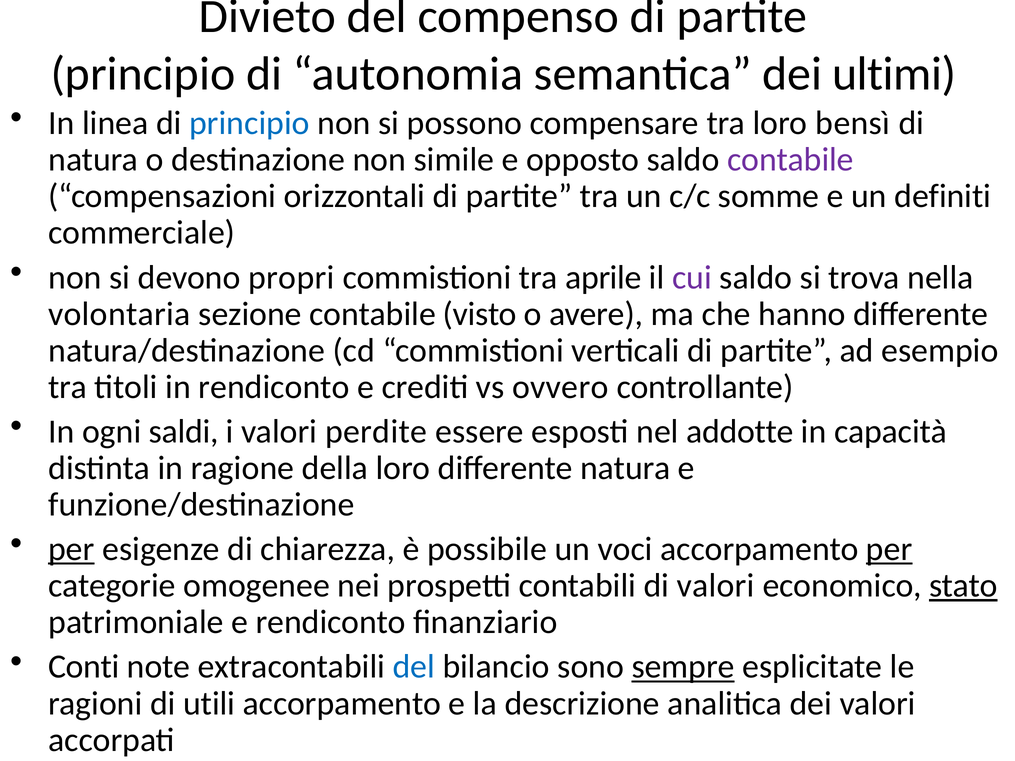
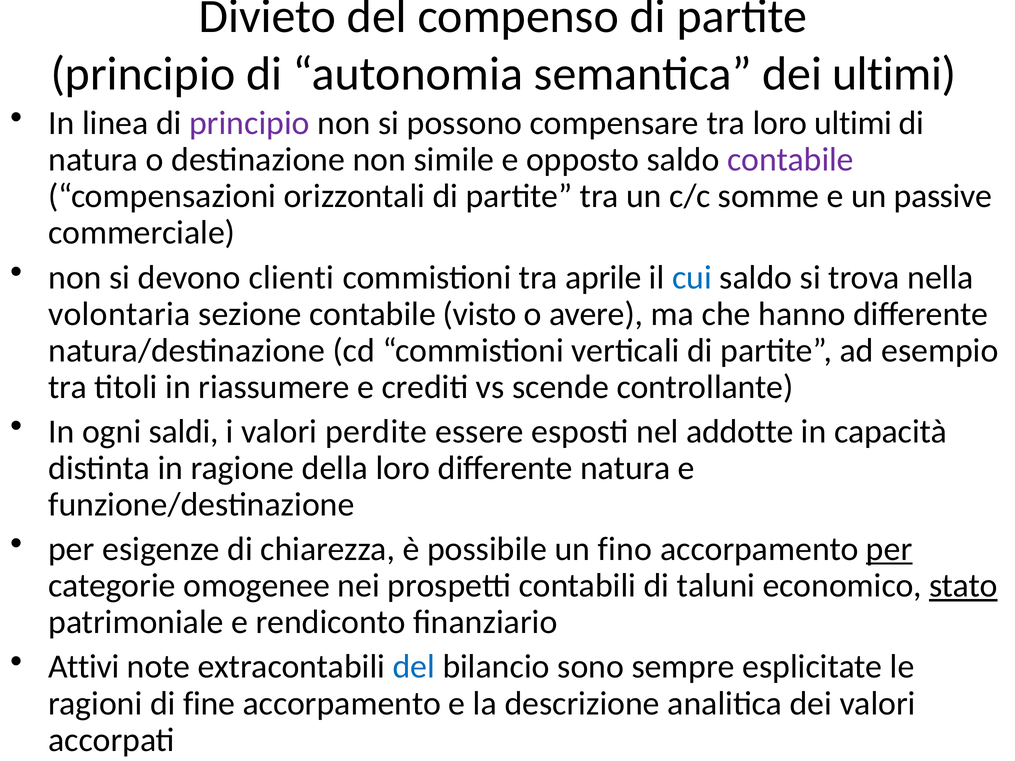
principio at (249, 123) colour: blue -> purple
loro bensì: bensì -> ultimi
definiti: definiti -> passive
propri: propri -> clienti
cui colour: purple -> blue
in rendiconto: rendiconto -> riassumere
ovvero: ovvero -> scende
per at (71, 549) underline: present -> none
voci: voci -> fino
di valori: valori -> taluni
Conti: Conti -> Attivi
sempre underline: present -> none
utili: utili -> fine
